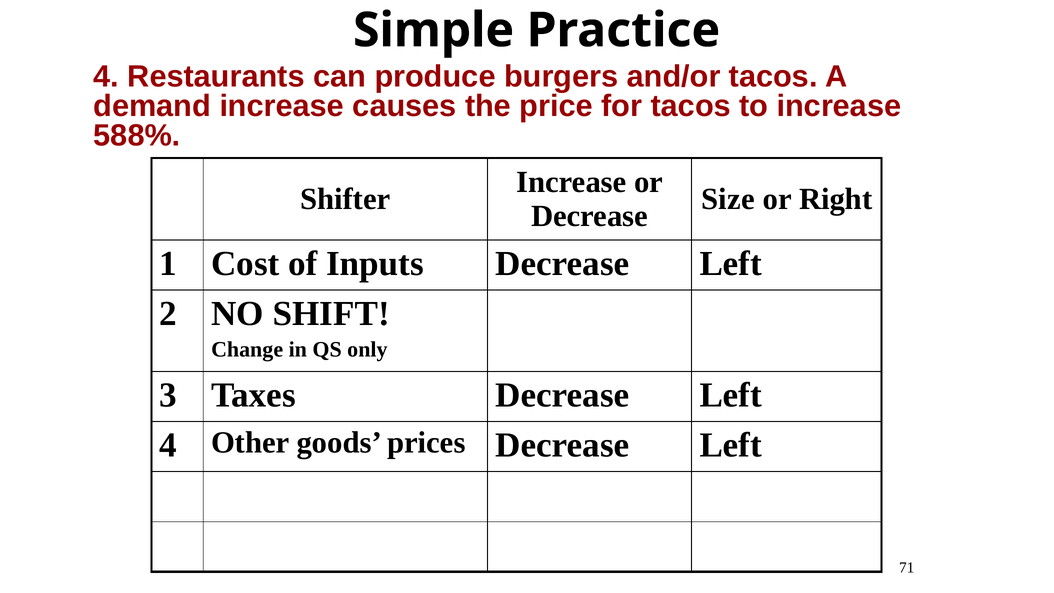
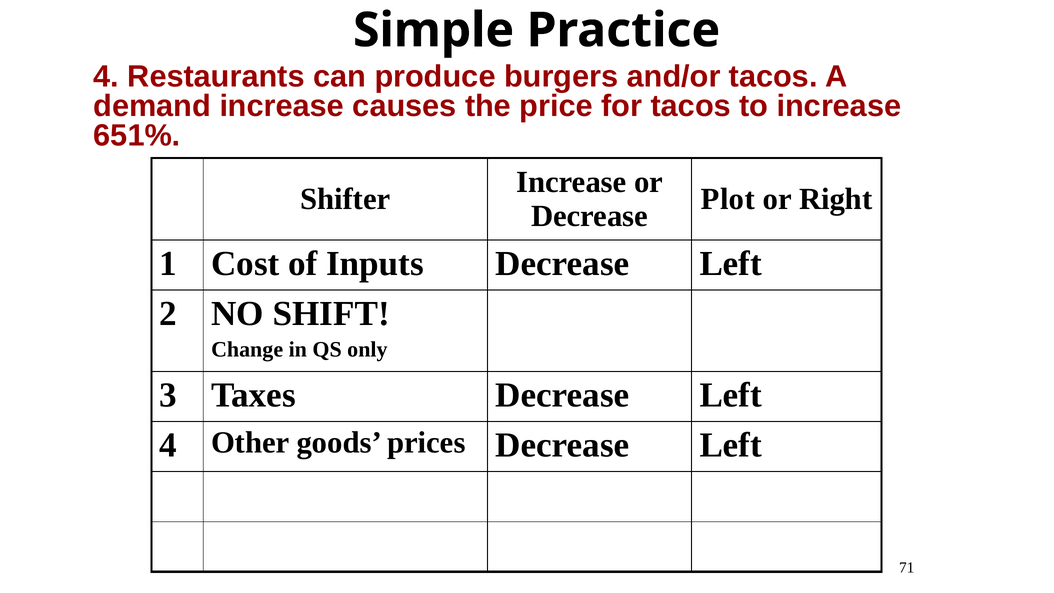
588%: 588% -> 651%
Size: Size -> Plot
